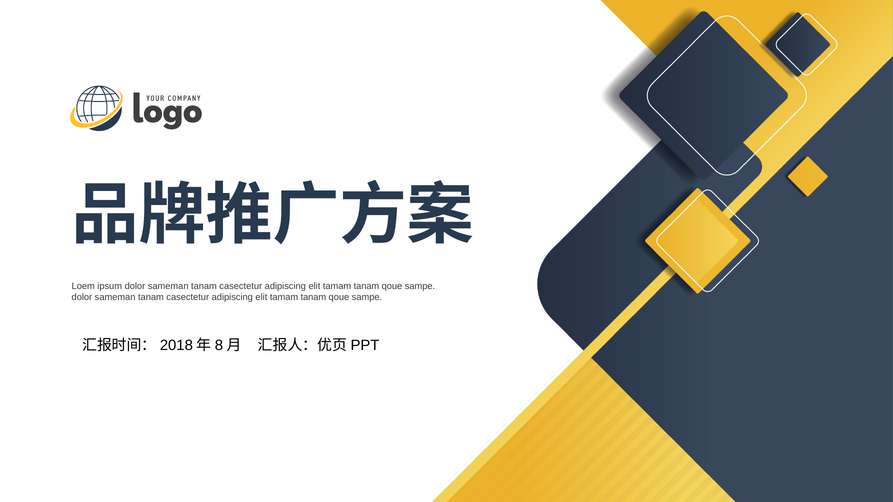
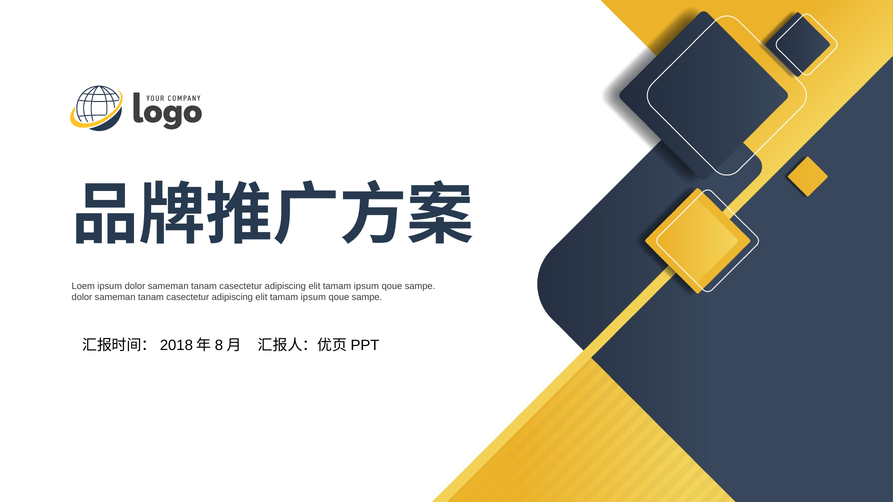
tanam at (366, 286): tanam -> ipsum
tanam at (313, 297): tanam -> ipsum
